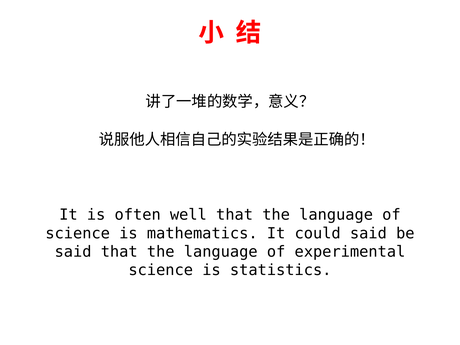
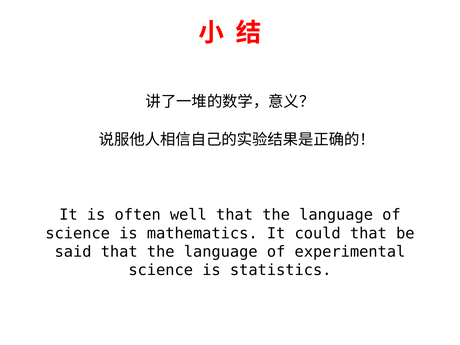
could said: said -> that
